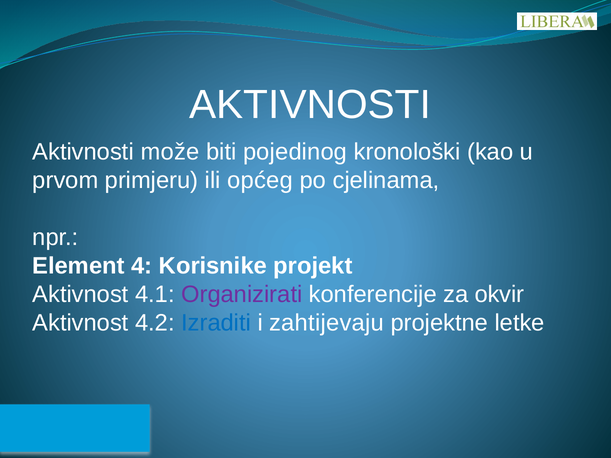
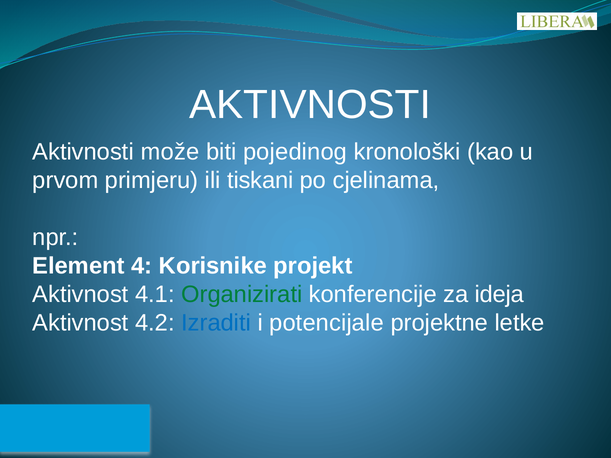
općeg: općeg -> tiskani
Organizirati colour: purple -> green
okvir: okvir -> ideja
zahtijevaju: zahtijevaju -> potencijale
